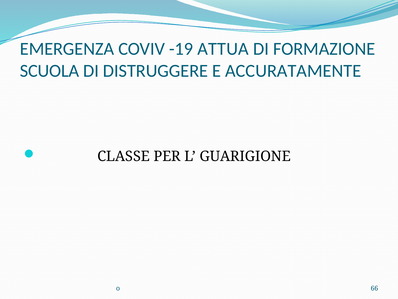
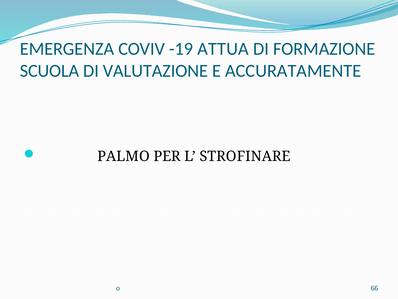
DISTRUGGERE: DISTRUGGERE -> VALUTAZIONE
CLASSE: CLASSE -> PALMO
GUARIGIONE: GUARIGIONE -> STROFINARE
